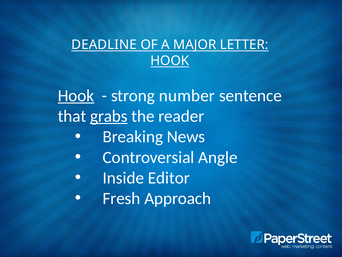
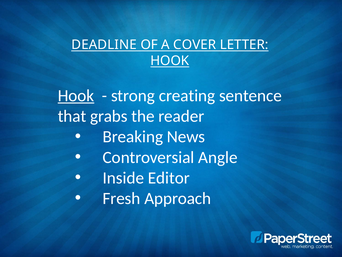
MAJOR: MAJOR -> COVER
number: number -> creating
grabs underline: present -> none
